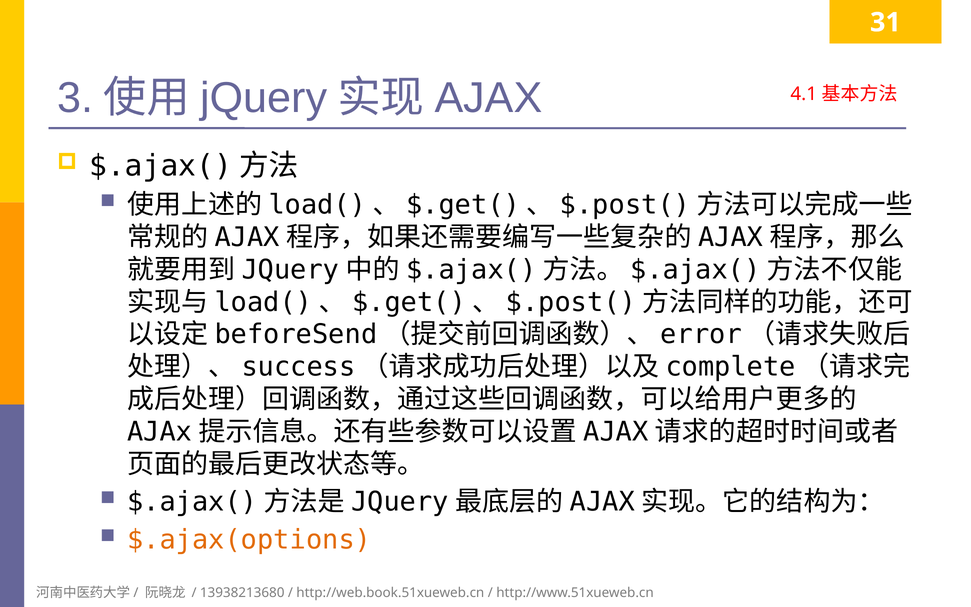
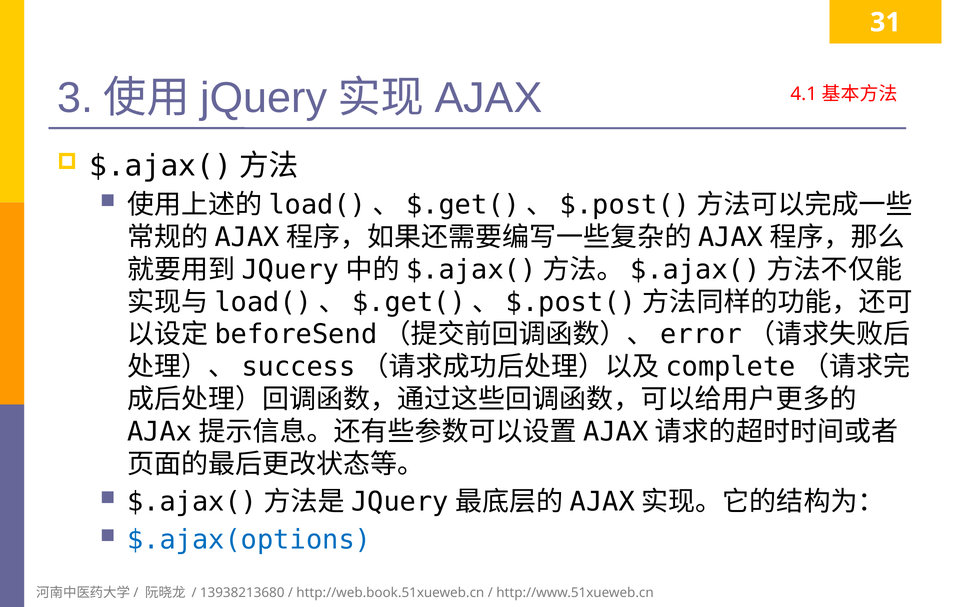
$.ajax(options colour: orange -> blue
